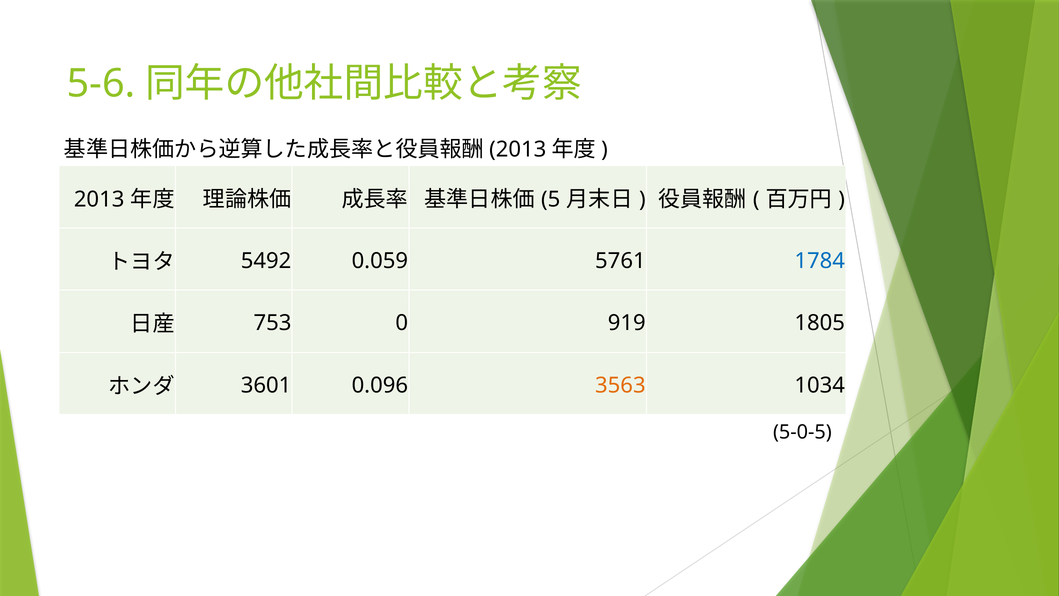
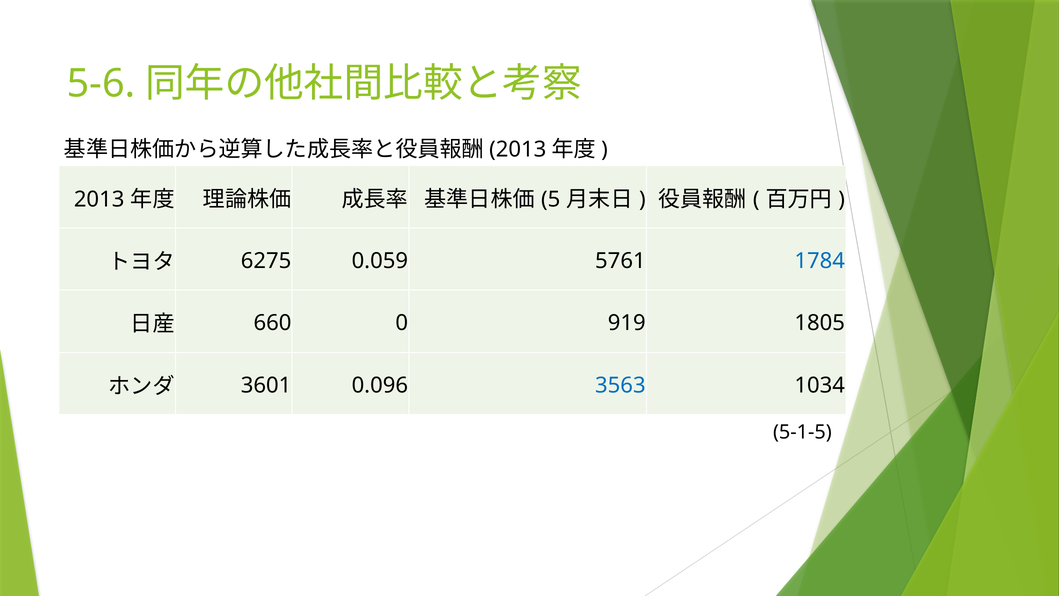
5492: 5492 -> 6275
753: 753 -> 660
3563 colour: orange -> blue
5-0-5: 5-0-5 -> 5-1-5
